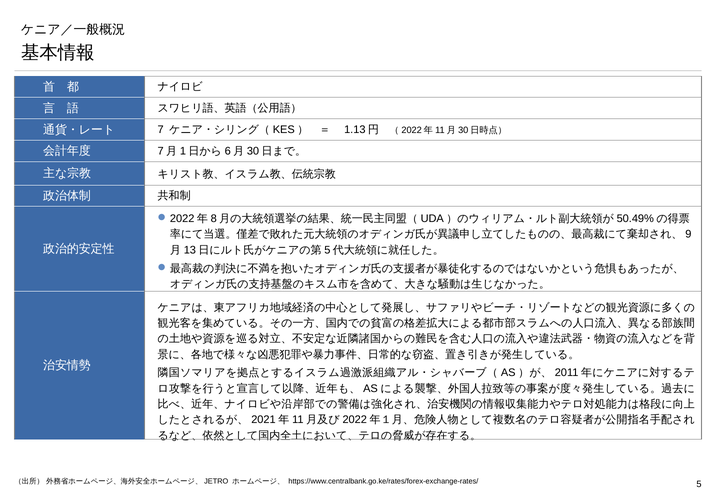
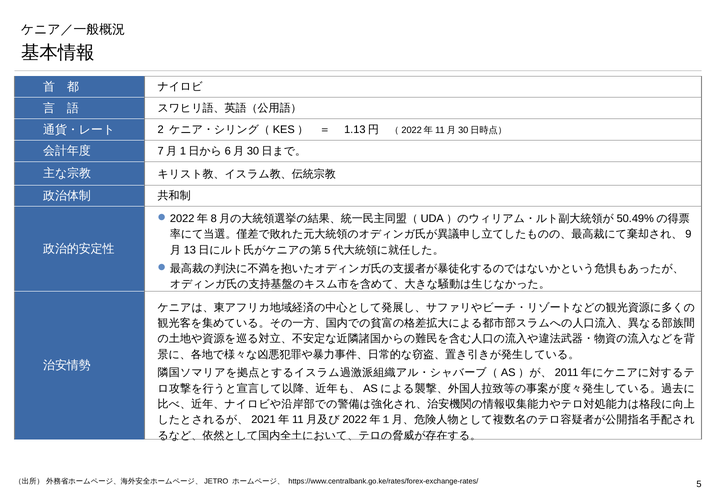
7: 7 -> 2
